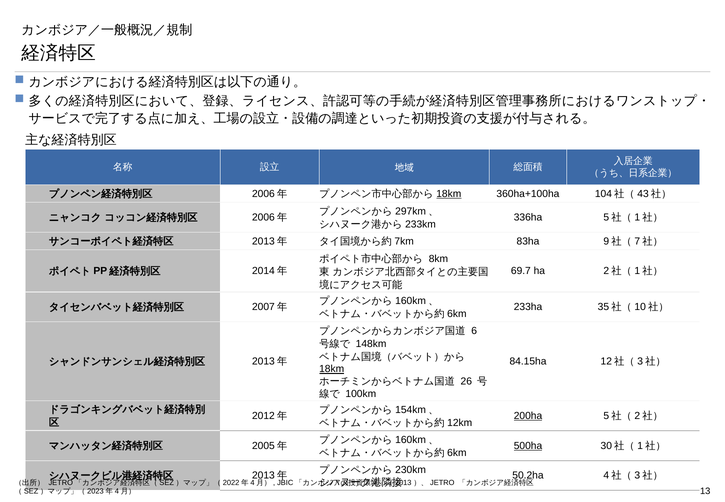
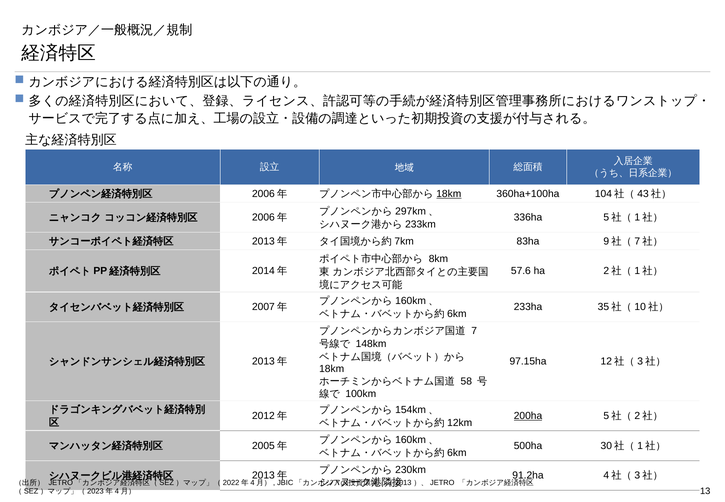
69.7: 69.7 -> 57.6
6: 6 -> 7
84.15ha: 84.15ha -> 97.15ha
18km at (332, 369) underline: present -> none
26: 26 -> 58
500ha underline: present -> none
50.2ha: 50.2ha -> 91.2ha
